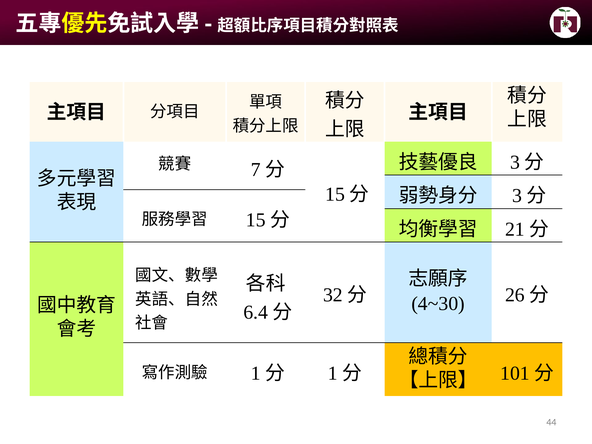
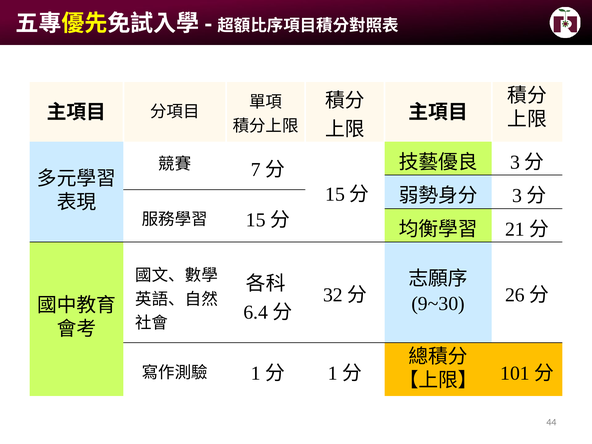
4~30: 4~30 -> 9~30
